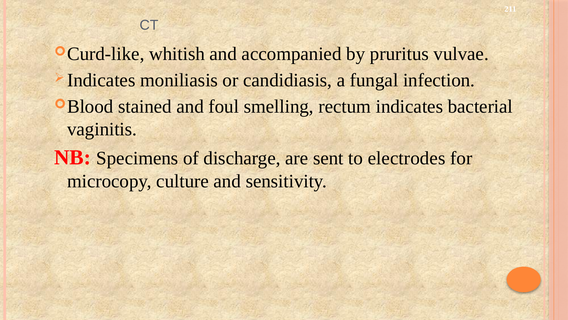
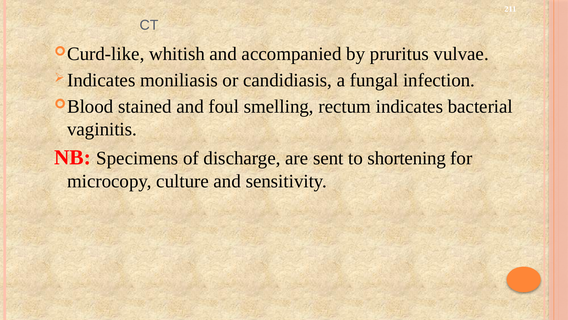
electrodes: electrodes -> shortening
